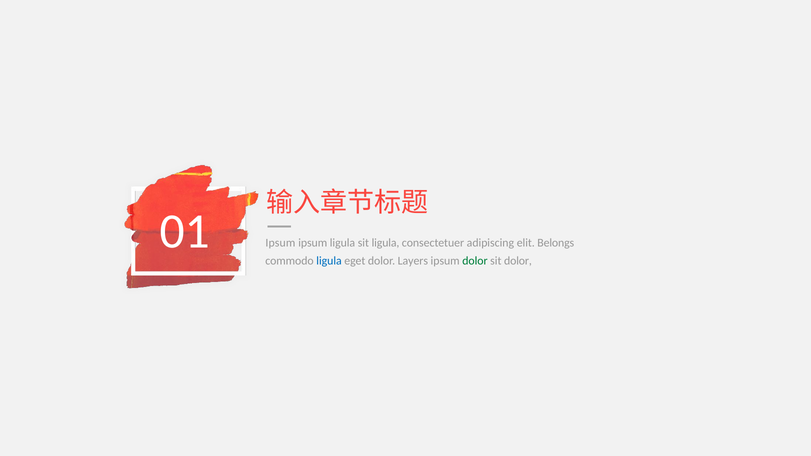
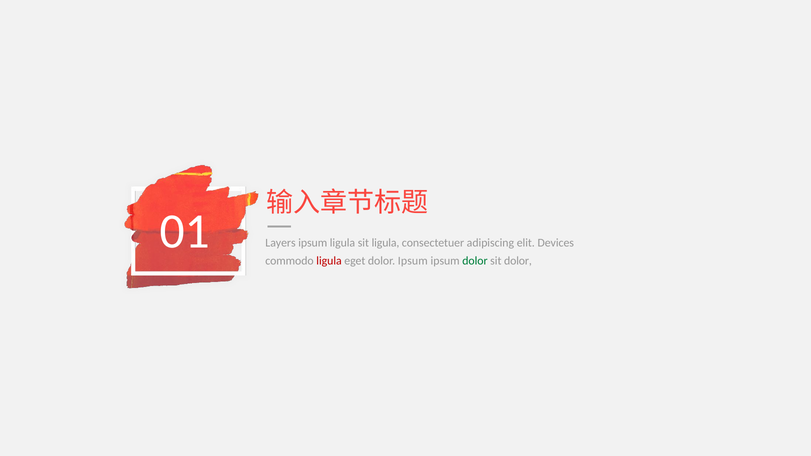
Ipsum at (280, 243): Ipsum -> Layers
Belongs: Belongs -> Devices
ligula at (329, 261) colour: blue -> red
dolor Layers: Layers -> Ipsum
